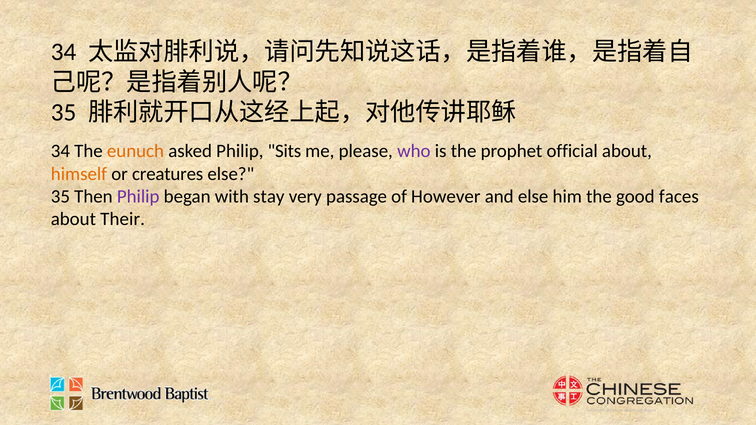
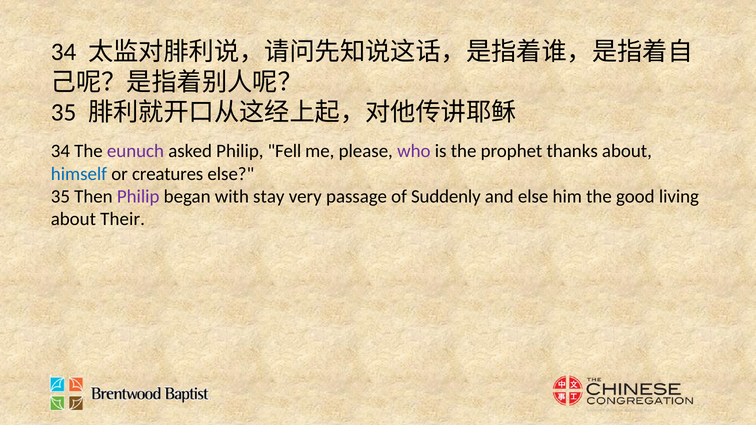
eunuch colour: orange -> purple
Sits: Sits -> Fell
official: official -> thanks
himself colour: orange -> blue
However: However -> Suddenly
faces: faces -> living
